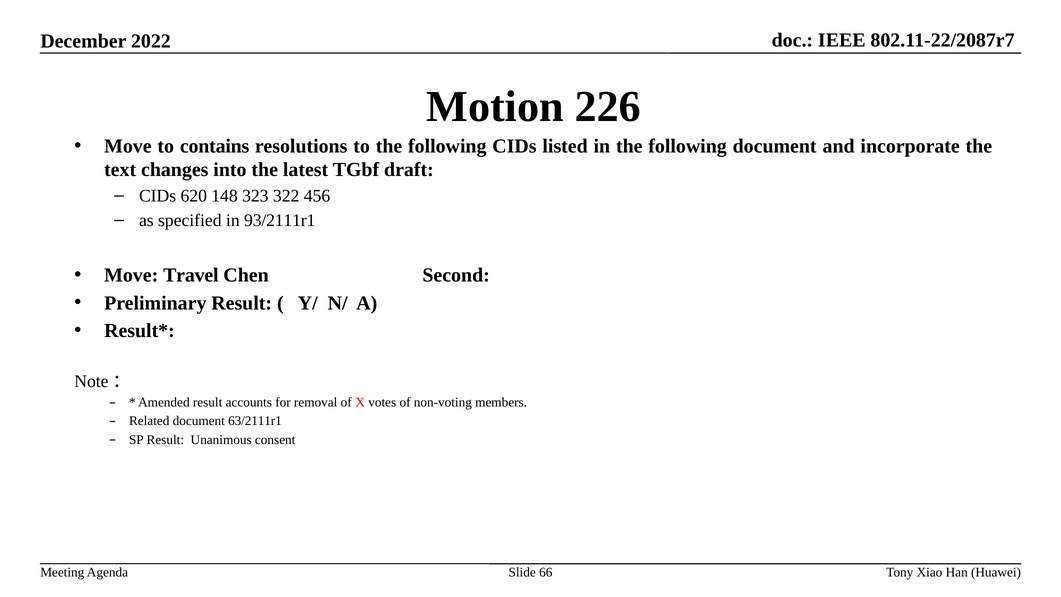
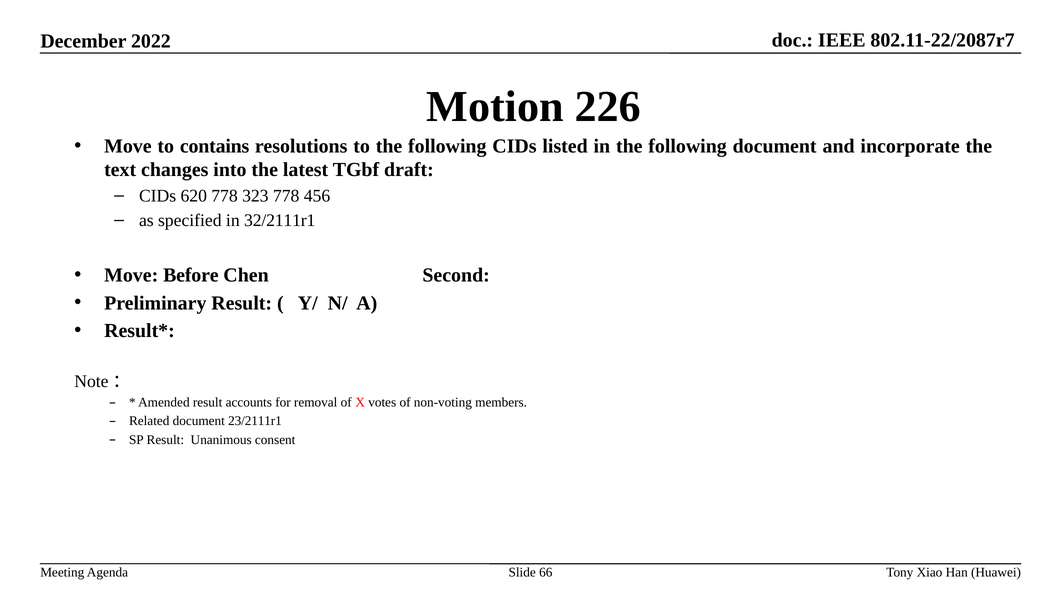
620 148: 148 -> 778
323 322: 322 -> 778
93/2111r1: 93/2111r1 -> 32/2111r1
Travel: Travel -> Before
63/2111r1: 63/2111r1 -> 23/2111r1
